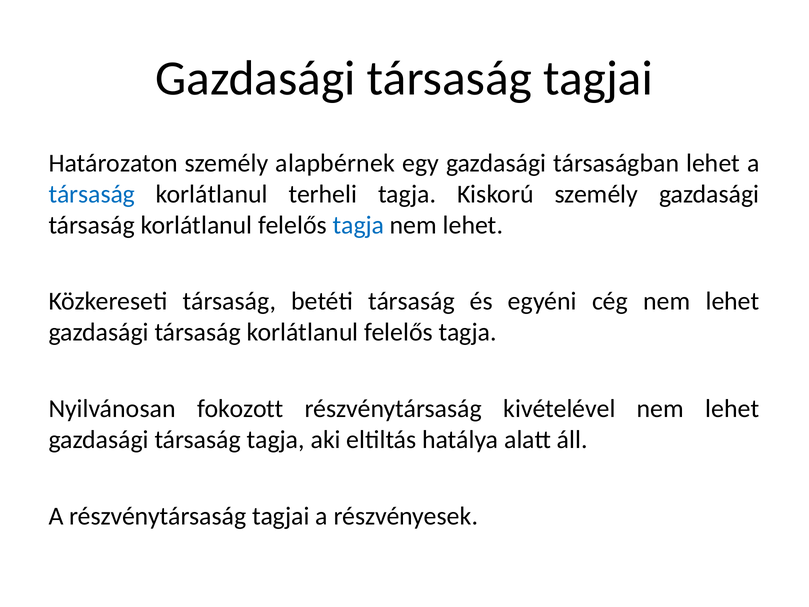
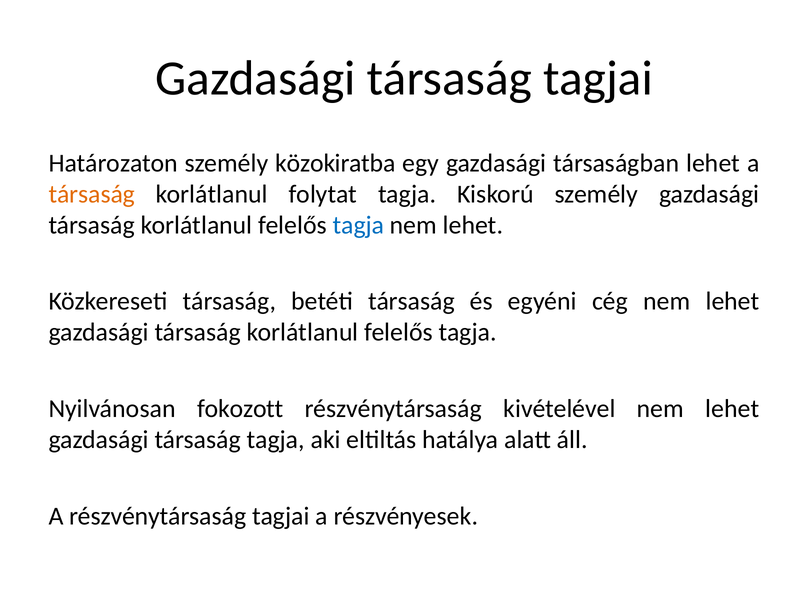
alapbérnek: alapbérnek -> közokiratba
társaság at (92, 194) colour: blue -> orange
terheli: terheli -> folytat
